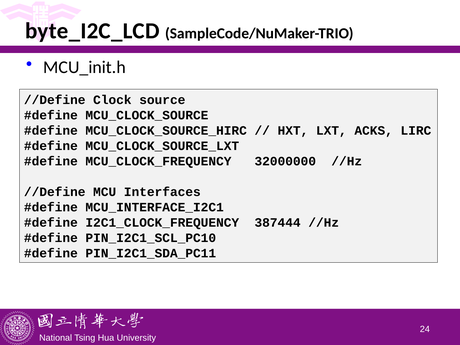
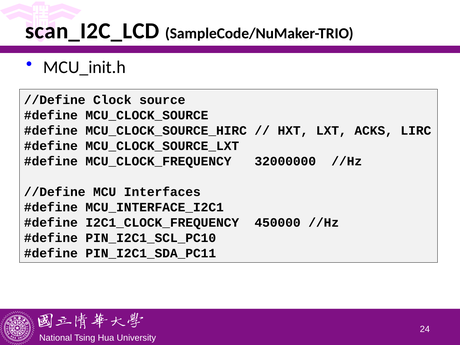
byte_I2C_LCD: byte_I2C_LCD -> scan_I2C_LCD
387444: 387444 -> 450000
